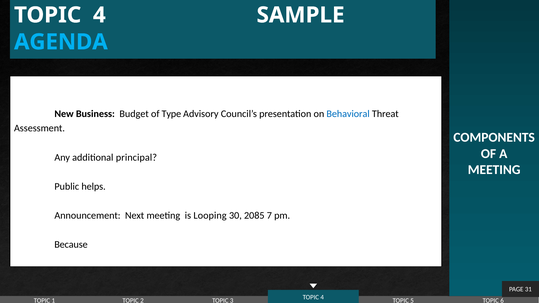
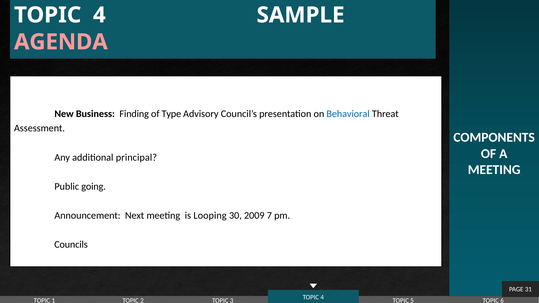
AGENDA colour: light blue -> pink
Budget: Budget -> Finding
helps: helps -> going
2085: 2085 -> 2009
Because: Because -> Councils
